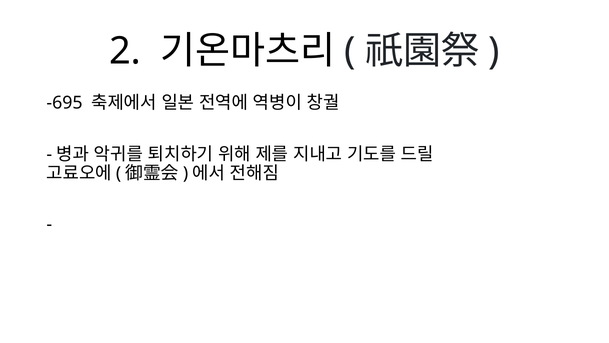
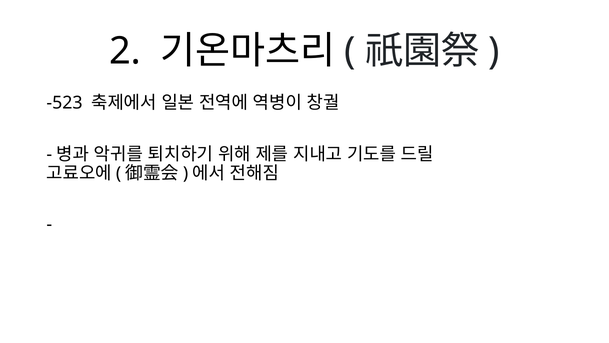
-695: -695 -> -523
